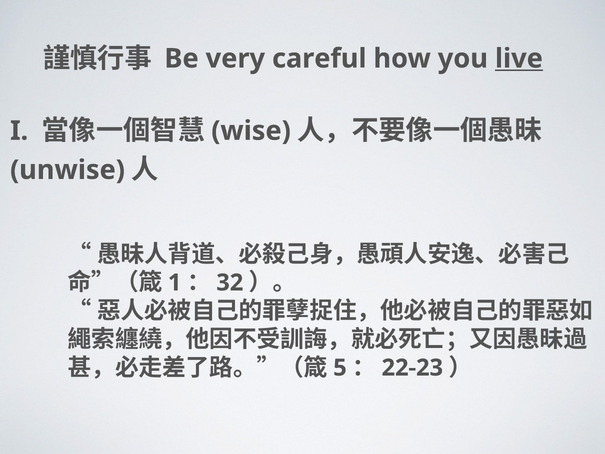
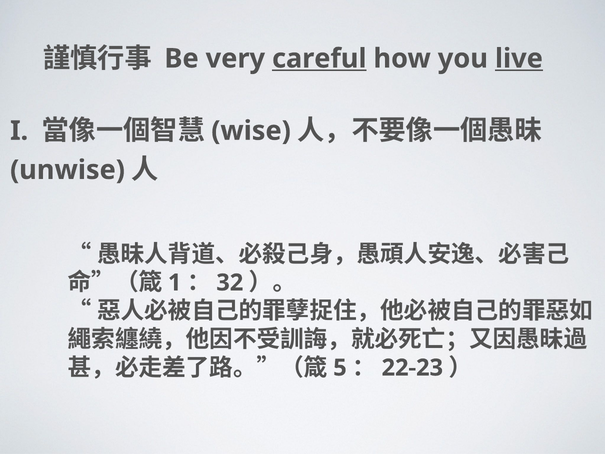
careful underline: none -> present
